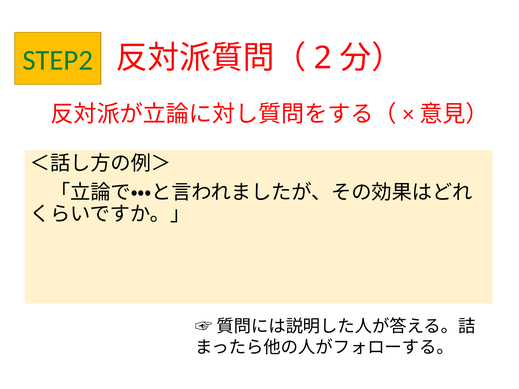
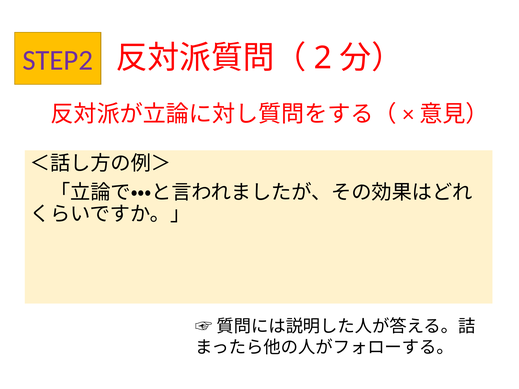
STEP2 colour: green -> purple
